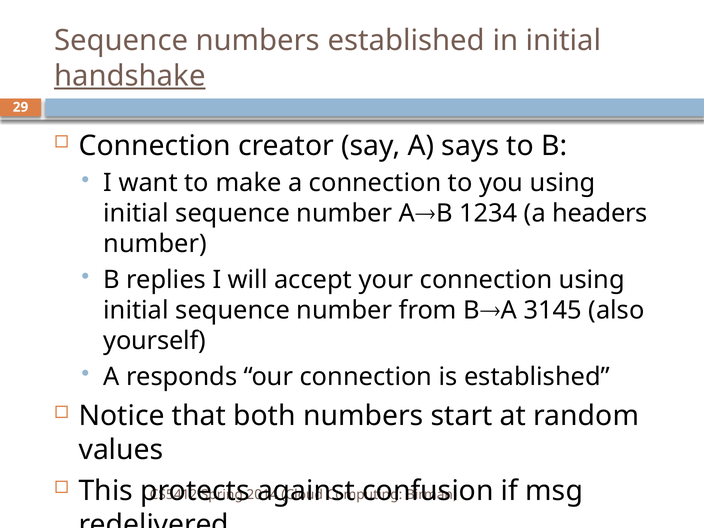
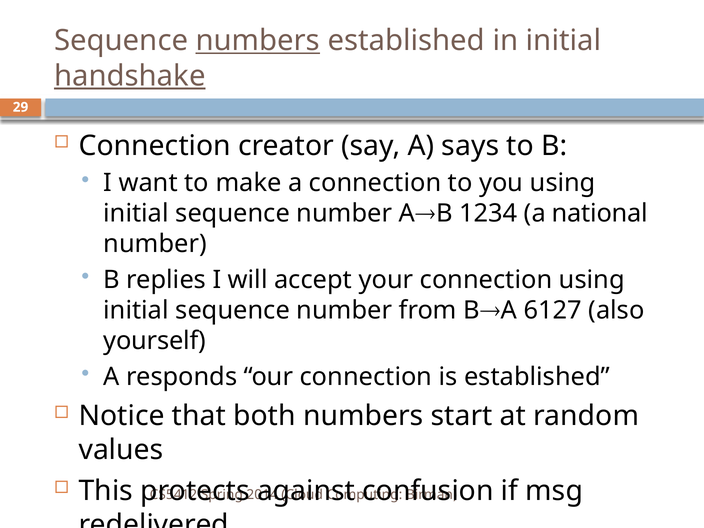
numbers at (258, 41) underline: none -> present
headers: headers -> national
3145: 3145 -> 6127
